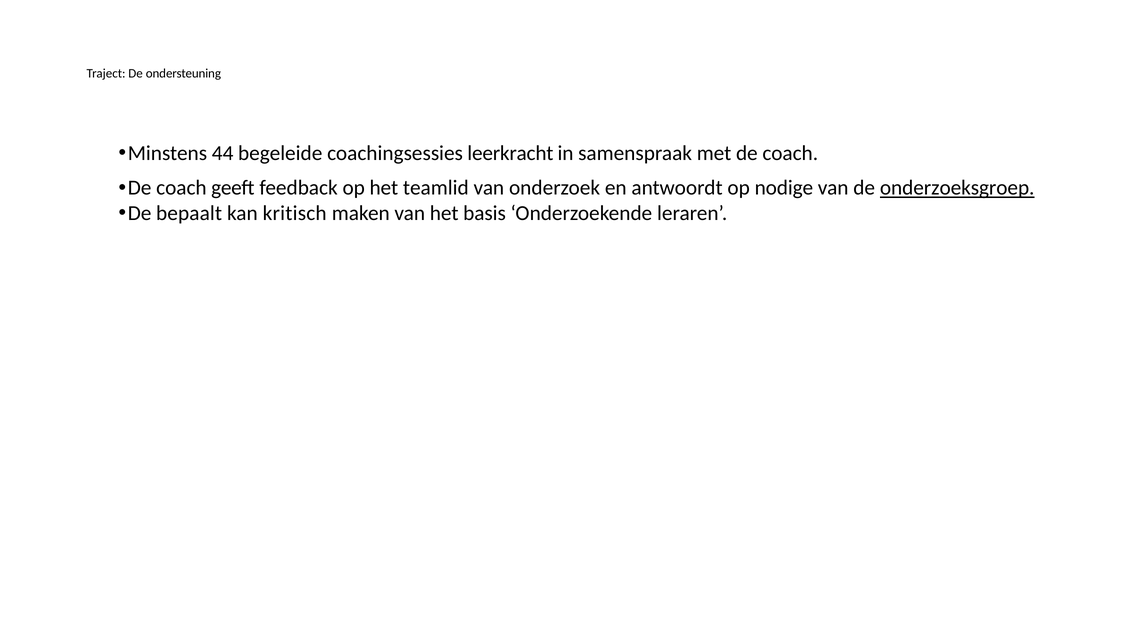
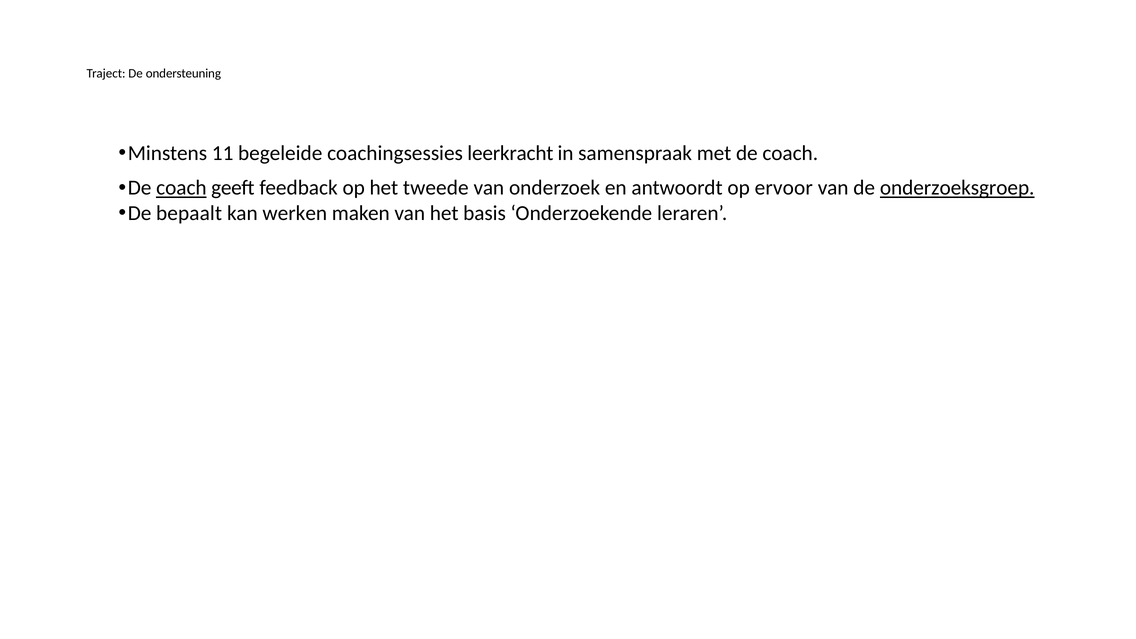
44: 44 -> 11
coach at (181, 188) underline: none -> present
teamlid: teamlid -> tweede
nodige: nodige -> ervoor
kritisch: kritisch -> werken
